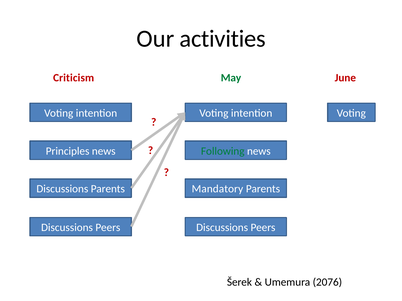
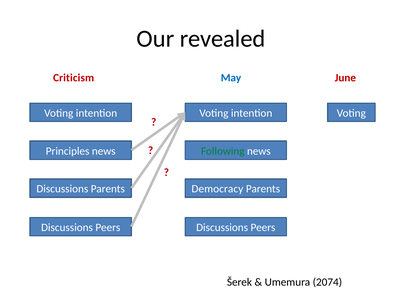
activities: activities -> revealed
May colour: green -> blue
Mandatory: Mandatory -> Democracy
2076: 2076 -> 2074
